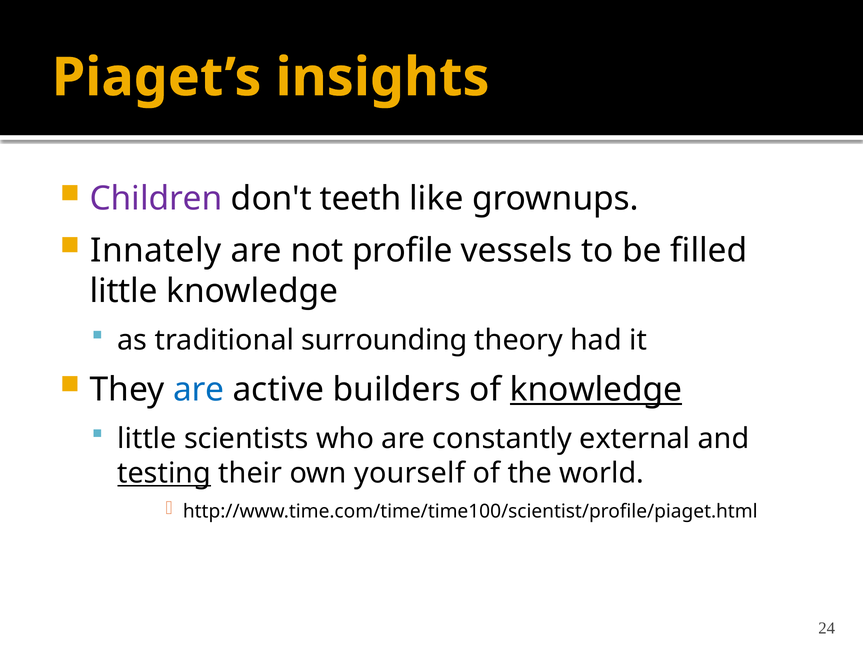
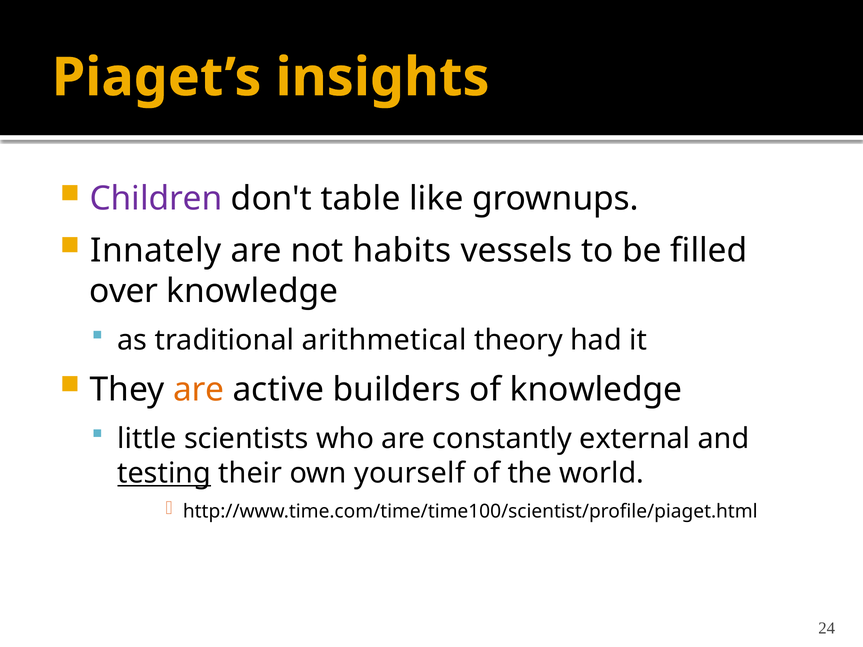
teeth: teeth -> table
profile: profile -> habits
little at (124, 291): little -> over
surrounding: surrounding -> arithmetical
are at (199, 390) colour: blue -> orange
knowledge at (596, 390) underline: present -> none
